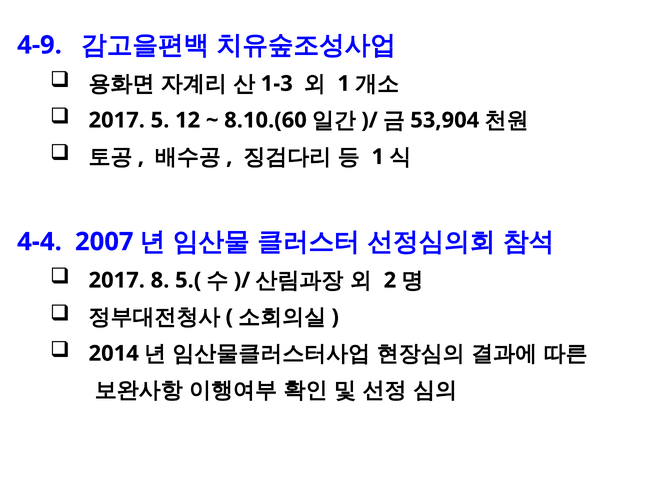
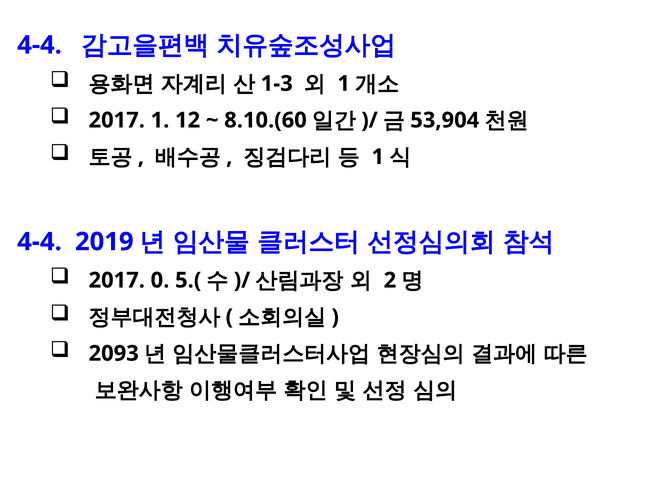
4-9 at (40, 45): 4-9 -> 4-4
2017 5: 5 -> 1
2007: 2007 -> 2019
8: 8 -> 0
2014: 2014 -> 2093
